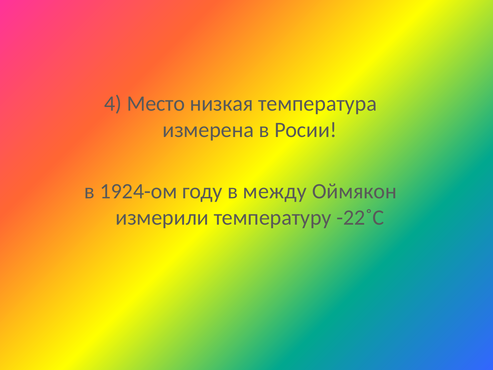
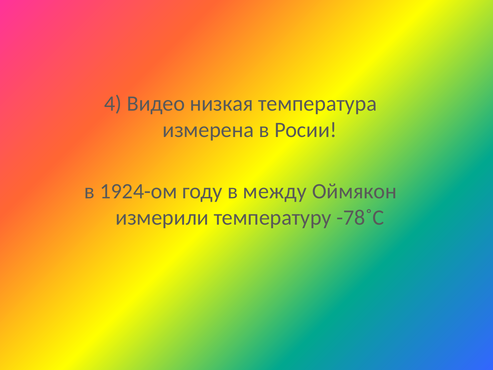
Место: Место -> Видеo
-22˚С: -22˚С -> -78˚С
